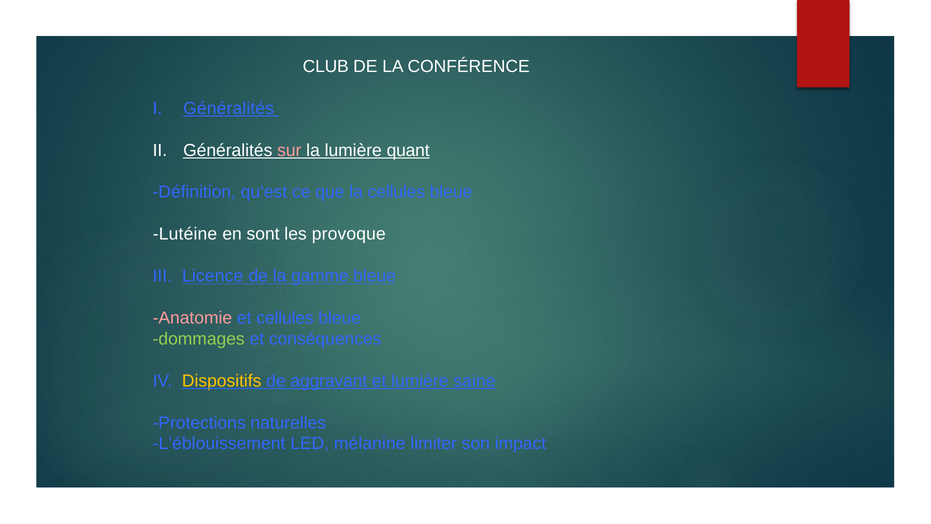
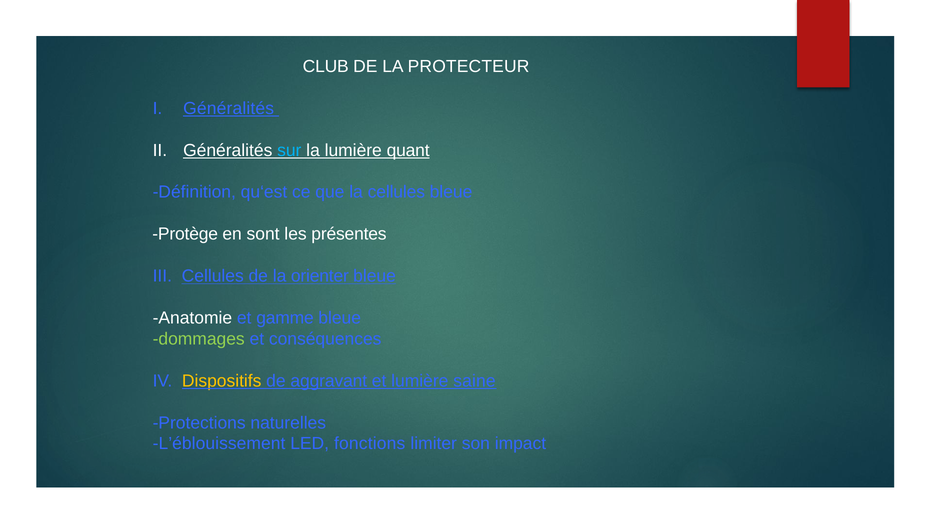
CONFÉRENCE: CONFÉRENCE -> PROTECTEUR
sur colour: pink -> light blue
Lutéine: Lutéine -> Protège
provoque: provoque -> présentes
III Licence: Licence -> Cellules
gamme: gamme -> orienter
Anatomie colour: pink -> white
et cellules: cellules -> gamme
mélanine: mélanine -> fonctions
